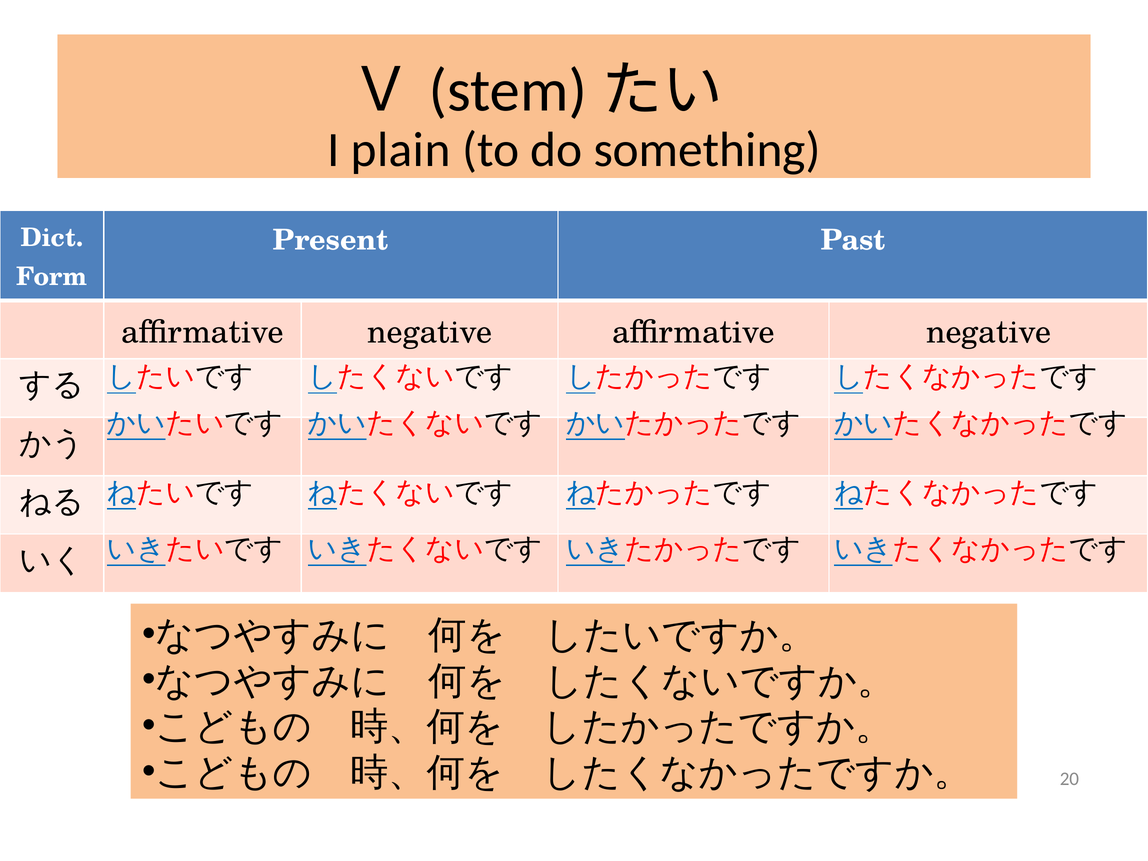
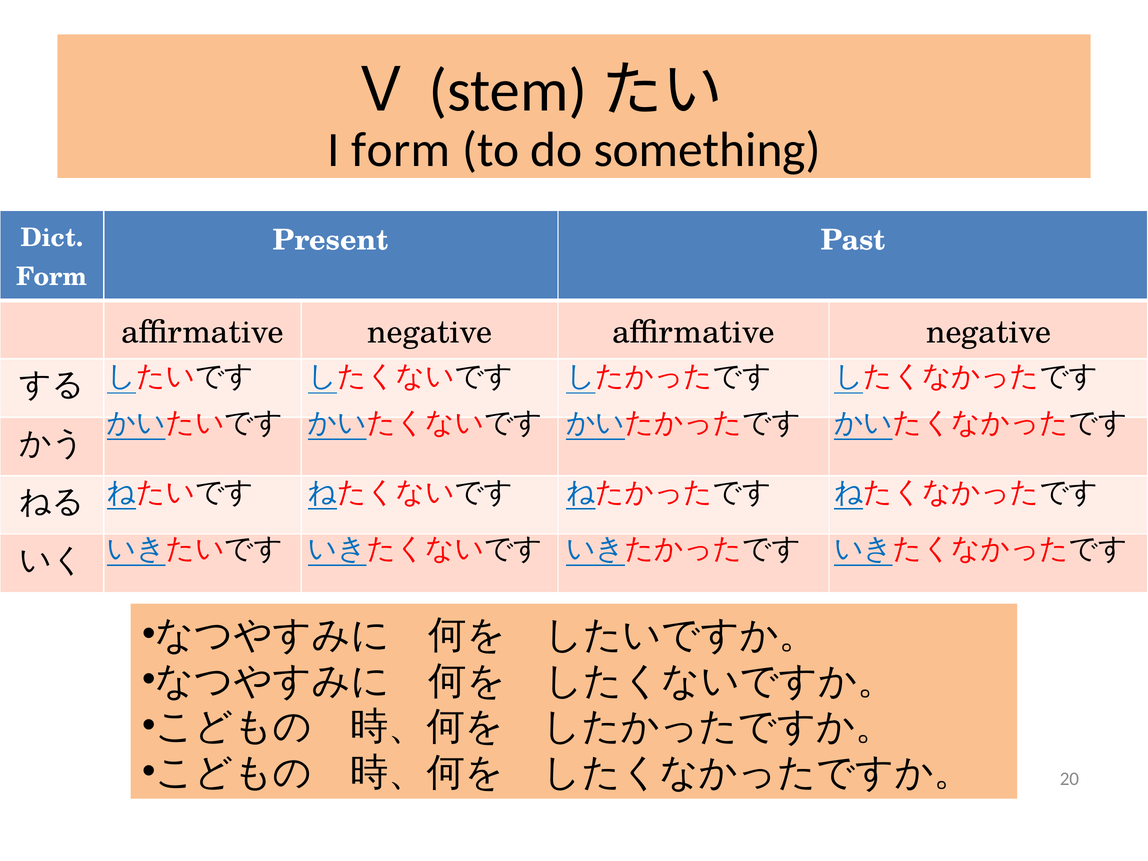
I plain: plain -> form
